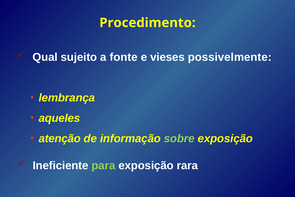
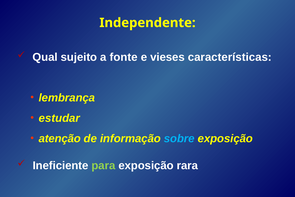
Procedimento: Procedimento -> Independente
possivelmente: possivelmente -> características
aqueles: aqueles -> estudar
sobre colour: light green -> light blue
